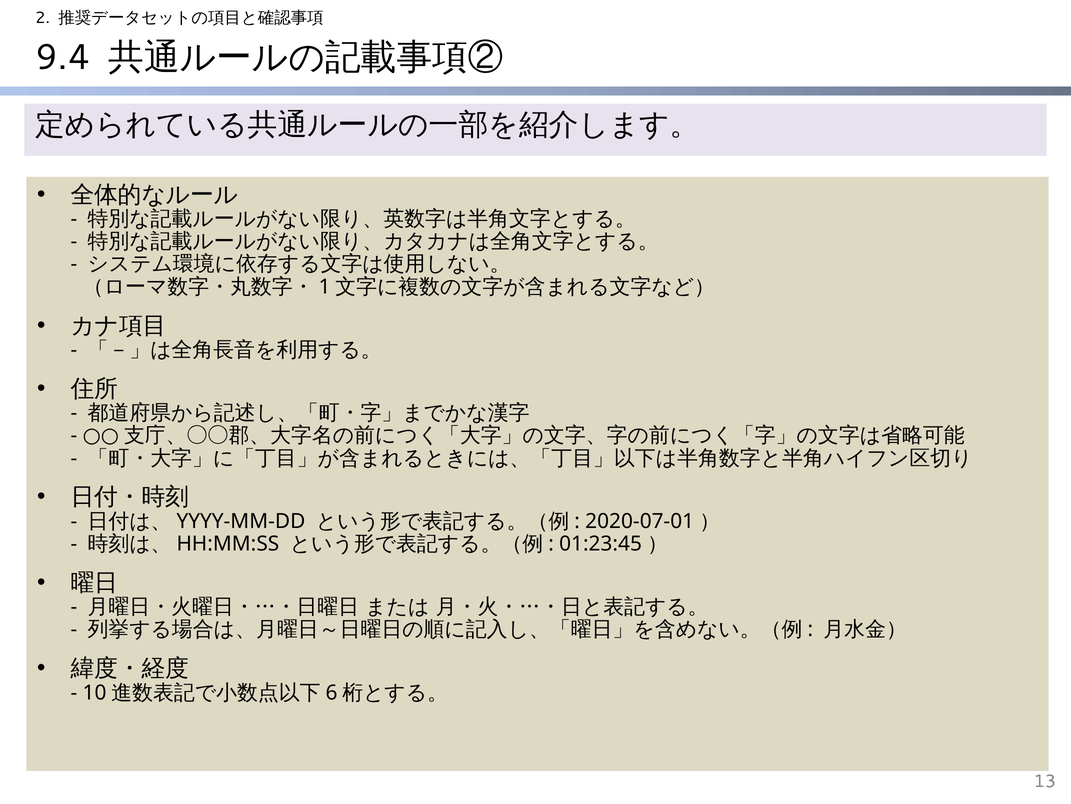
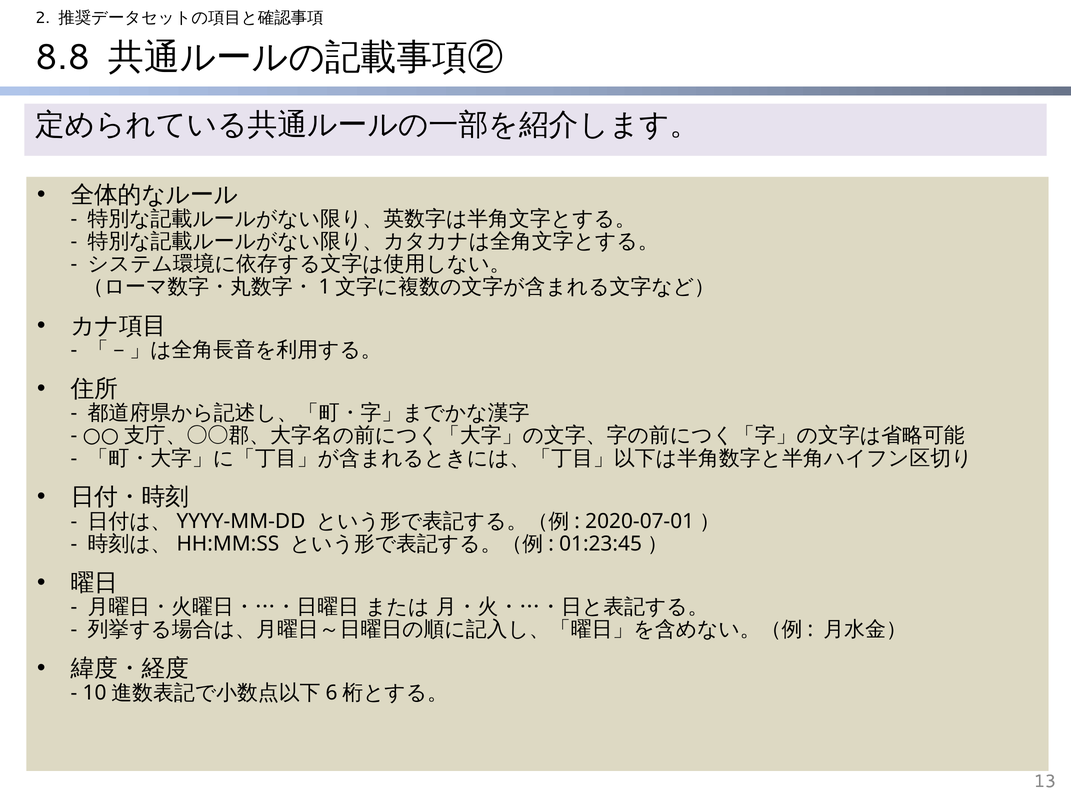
9.4: 9.4 -> 8.8
